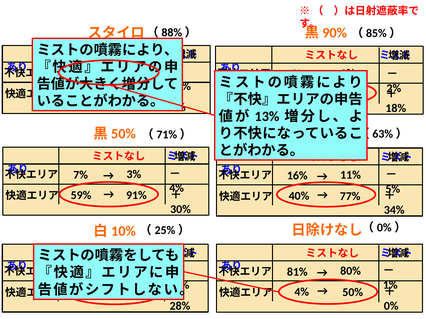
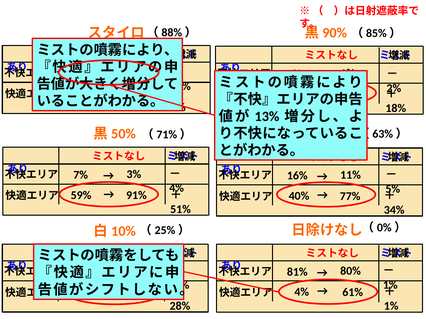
30%: 30% -> 51%
50%: 50% -> 61%
0% at (391, 306): 0% -> 1%
